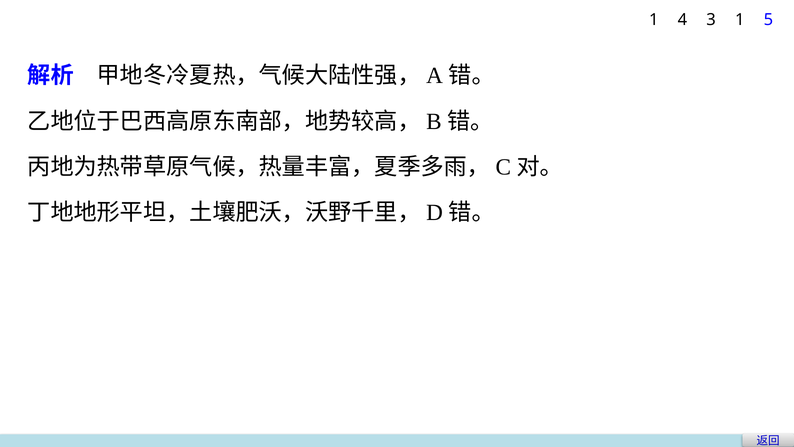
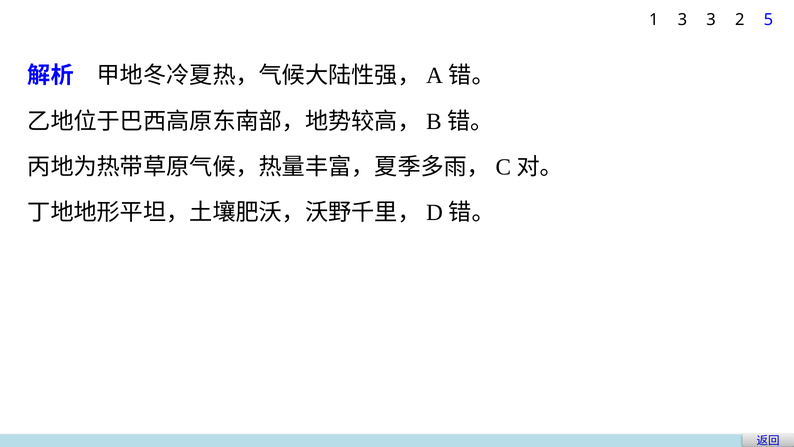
1 4: 4 -> 3
3 1: 1 -> 2
